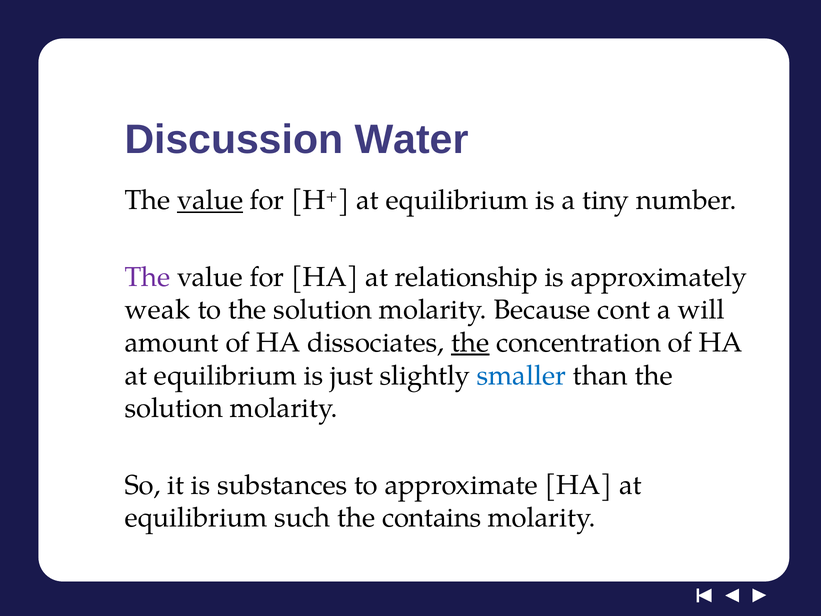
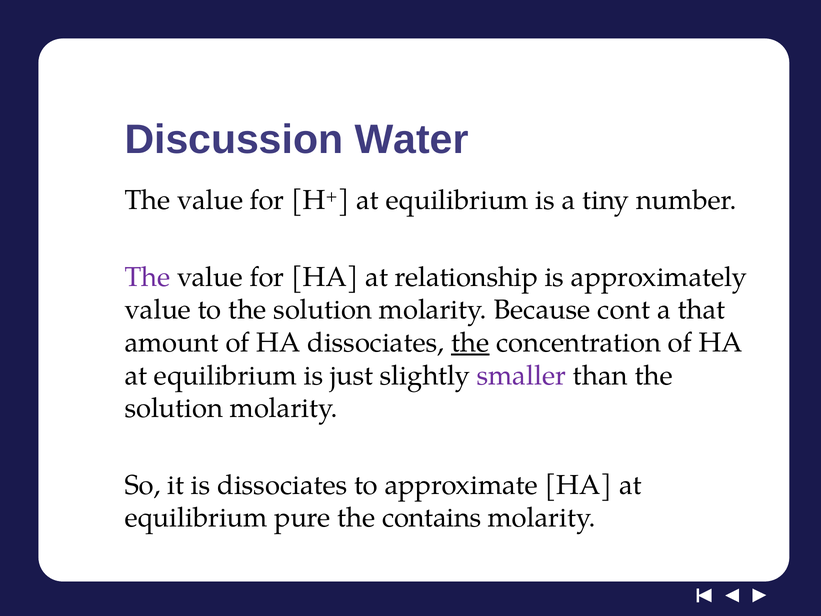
value at (210, 200) underline: present -> none
weak at (158, 310): weak -> value
will: will -> that
smaller colour: blue -> purple
is substances: substances -> dissociates
such: such -> pure
